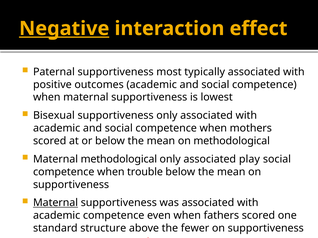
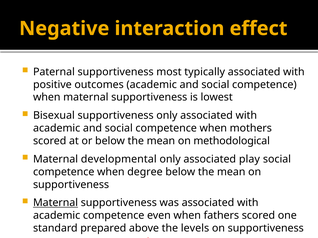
Negative underline: present -> none
Maternal methodological: methodological -> developmental
trouble: trouble -> degree
structure: structure -> prepared
fewer: fewer -> levels
